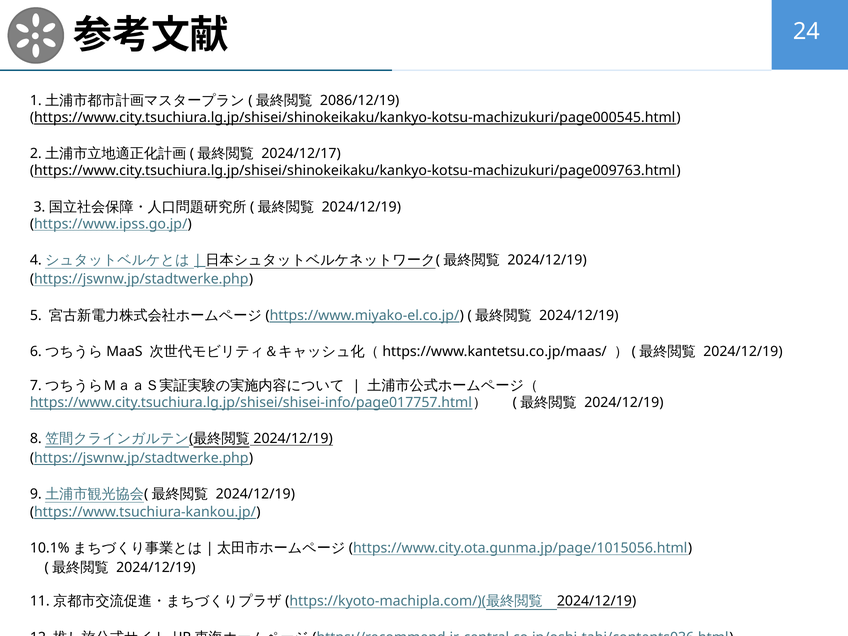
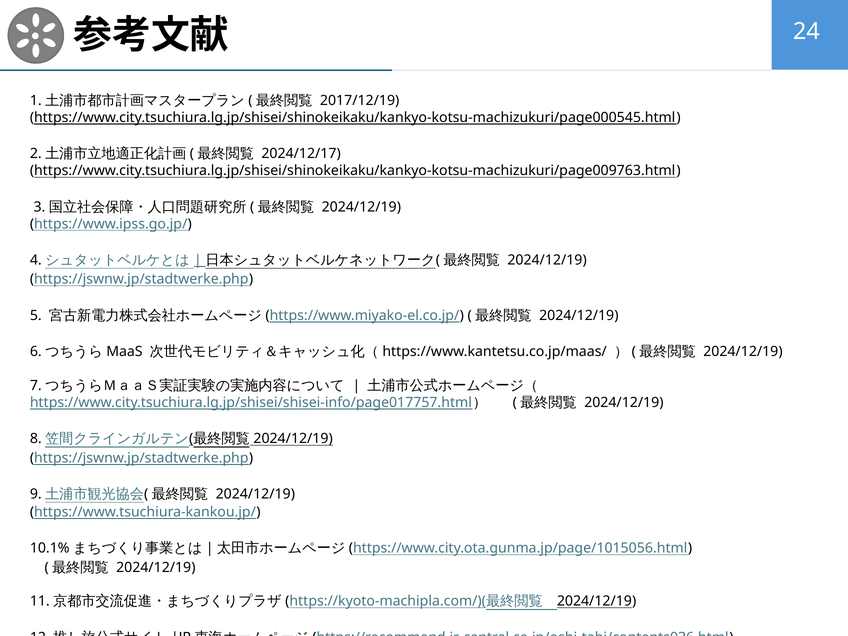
2086/12/19: 2086/12/19 -> 2017/12/19
